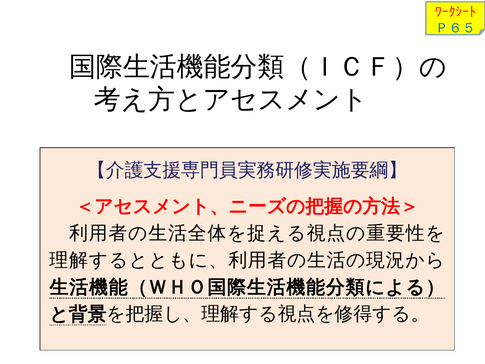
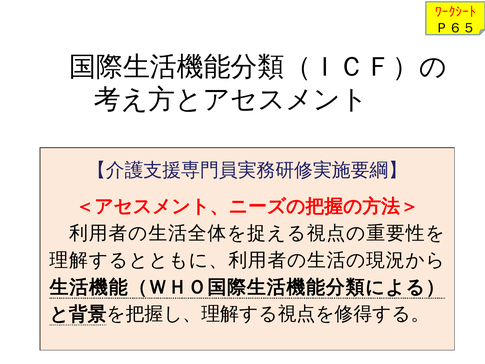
Ｐ６５ colour: blue -> black
